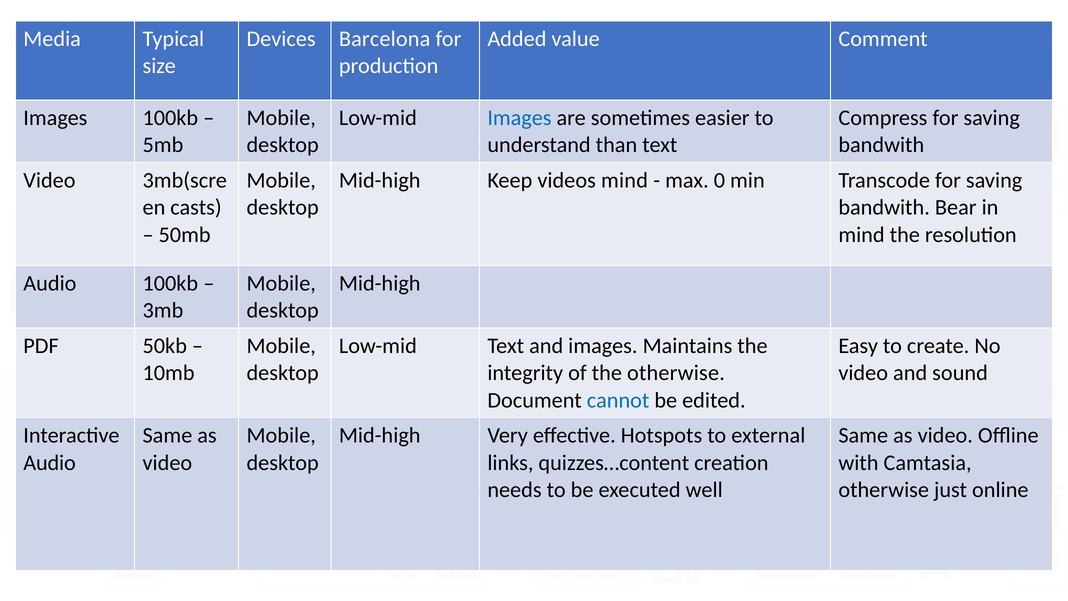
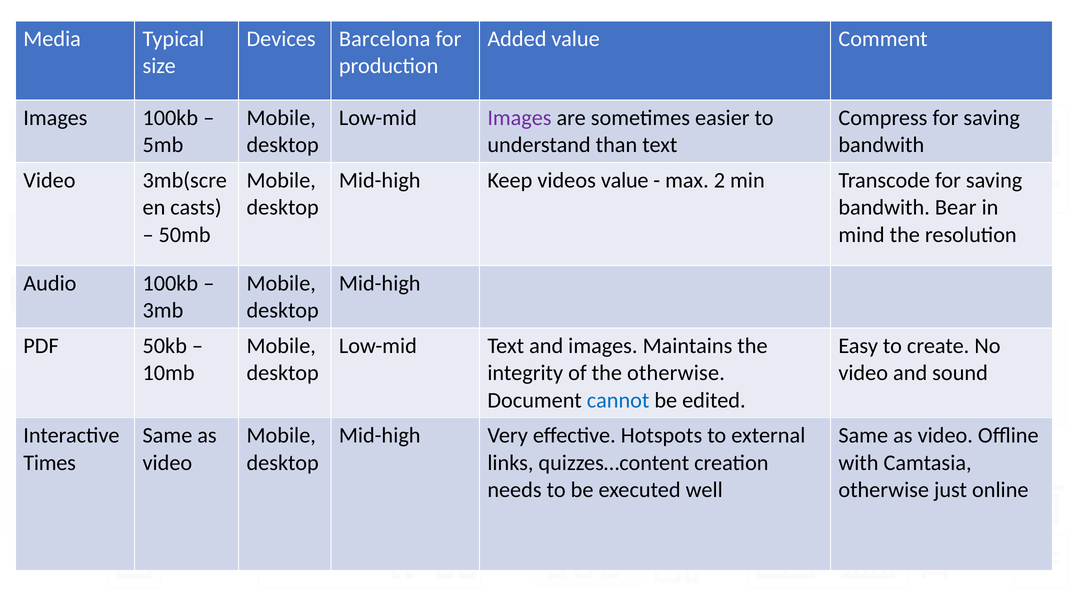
Images at (519, 118) colour: blue -> purple
videos mind: mind -> value
0: 0 -> 2
Audio at (50, 463): Audio -> Times
